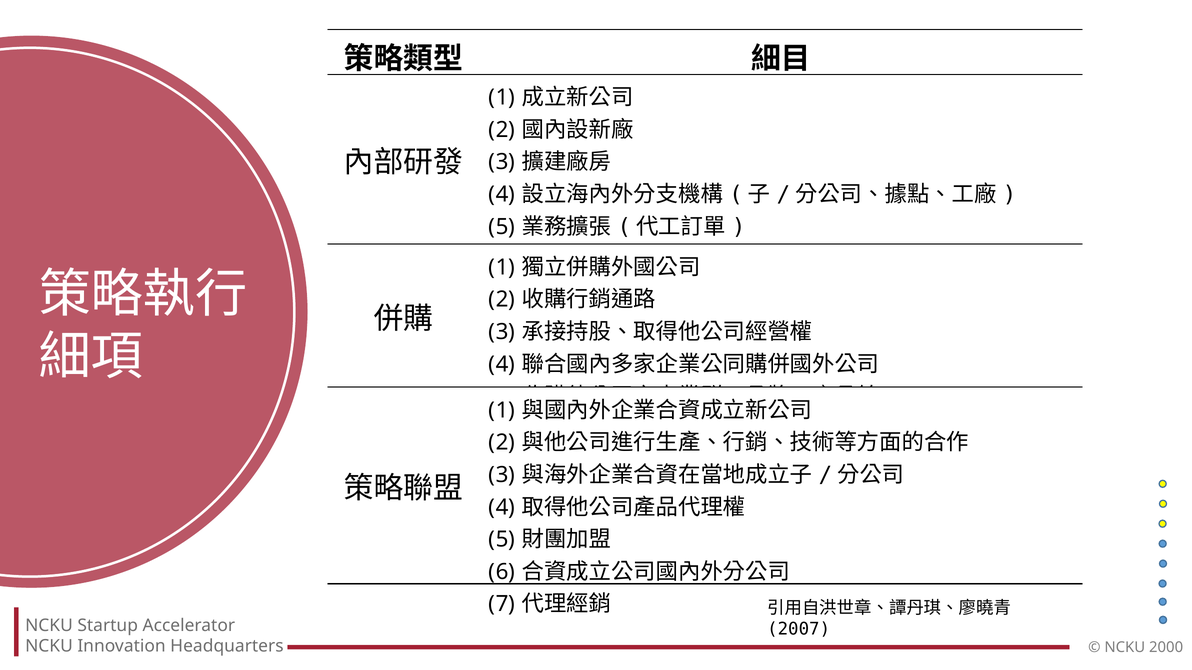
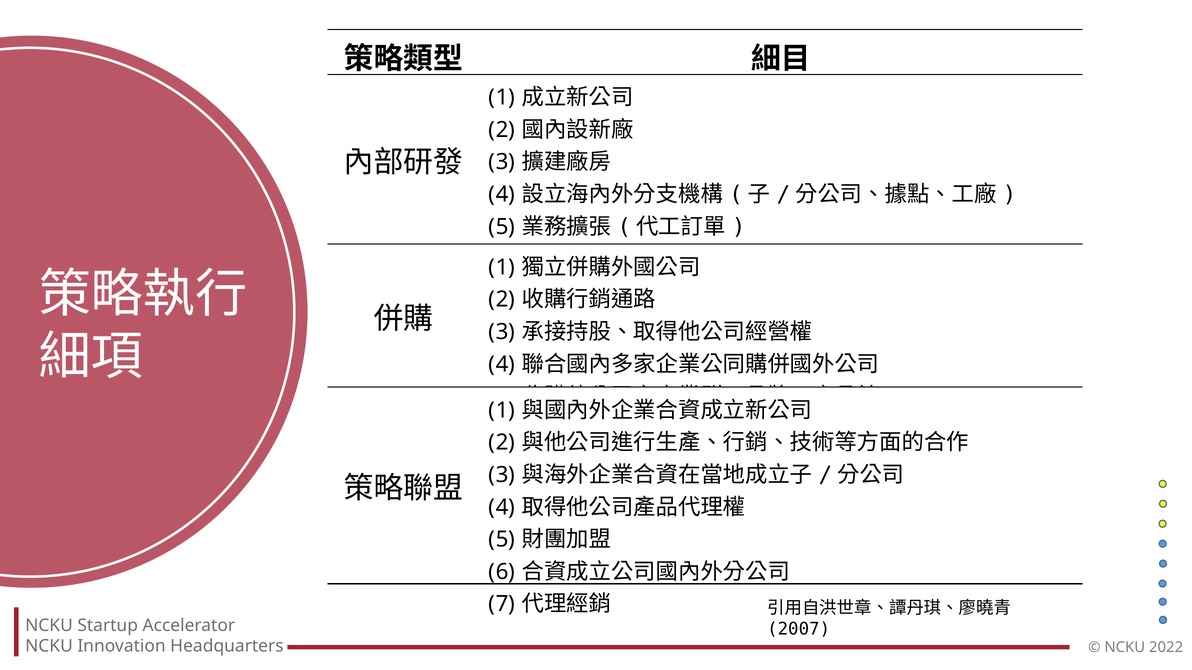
2000: 2000 -> 2022
